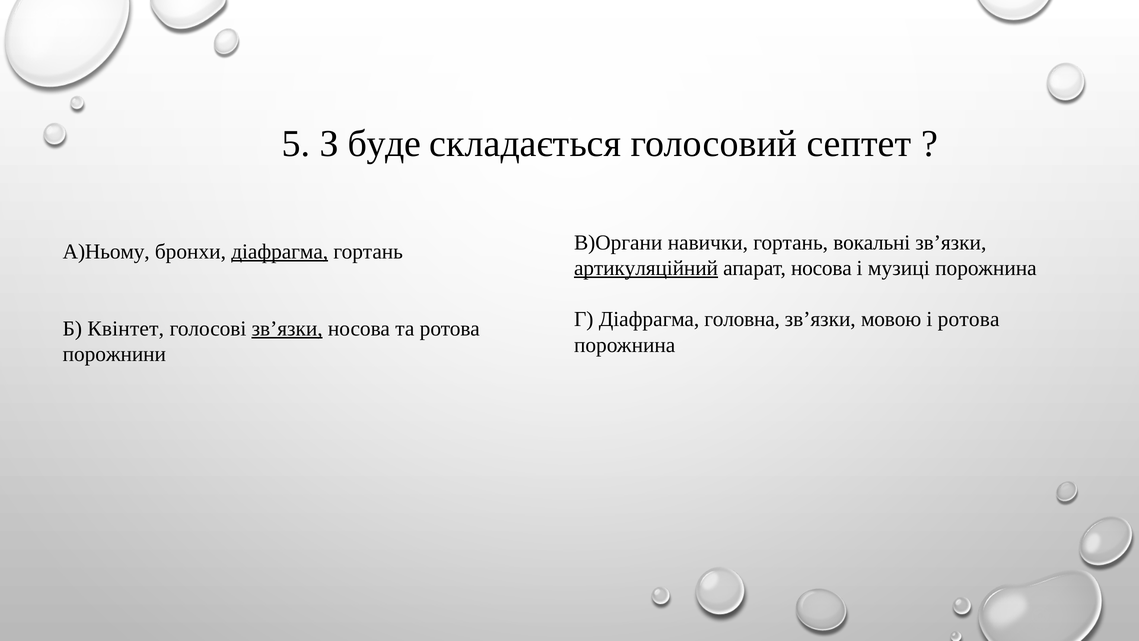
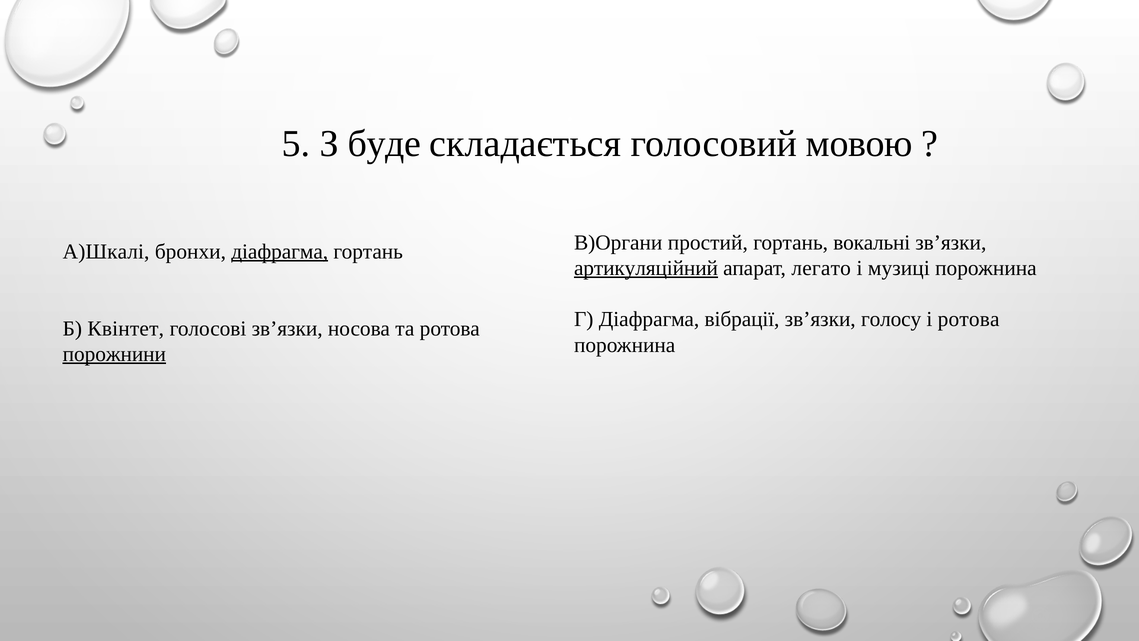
септет: септет -> мовою
навички: навички -> простий
А)Ньому: А)Ньому -> А)Шкалі
апарат носова: носова -> легато
головна: головна -> вібрації
мовою: мовою -> голосу
зв’язки at (287, 328) underline: present -> none
порожнини underline: none -> present
